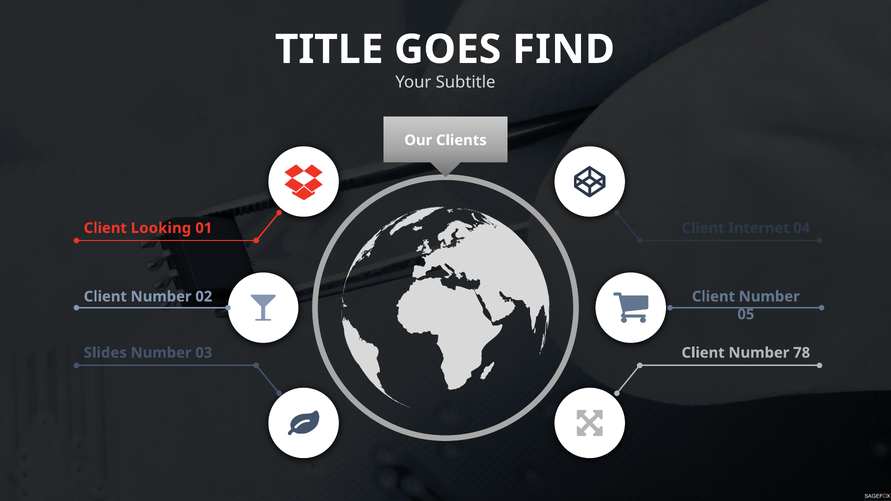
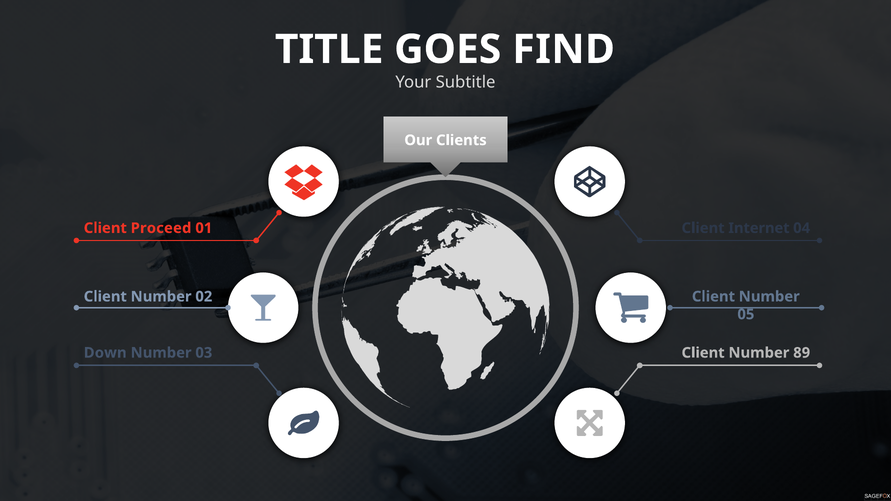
Looking: Looking -> Proceed
Slides: Slides -> Down
78: 78 -> 89
